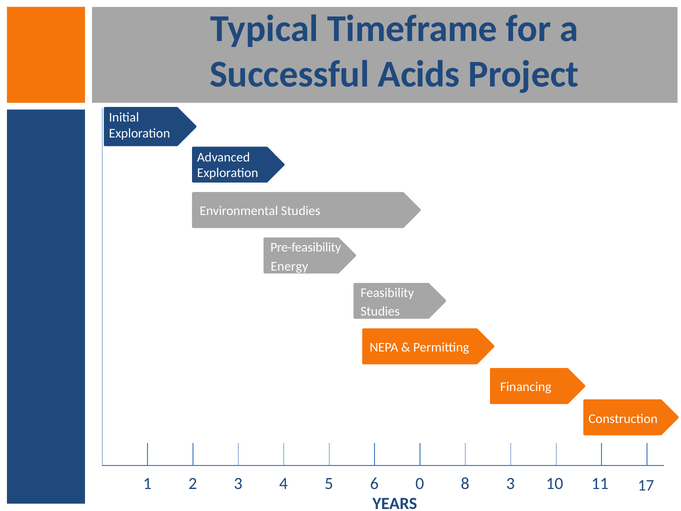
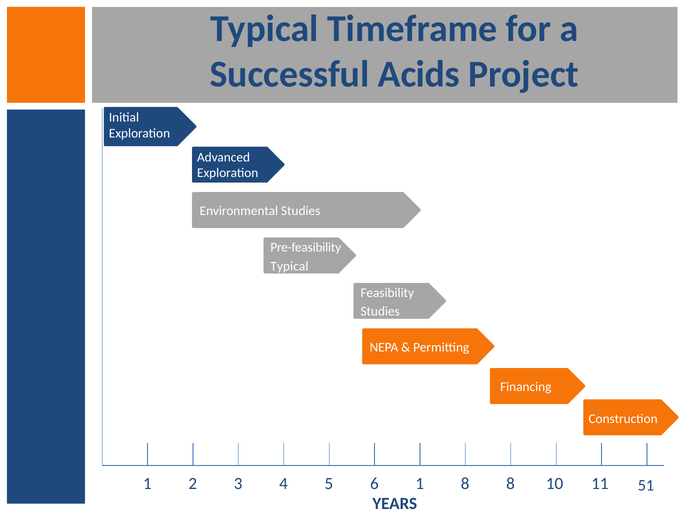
Energy at (289, 266): Energy -> Typical
6 0: 0 -> 1
8 3: 3 -> 8
17: 17 -> 51
